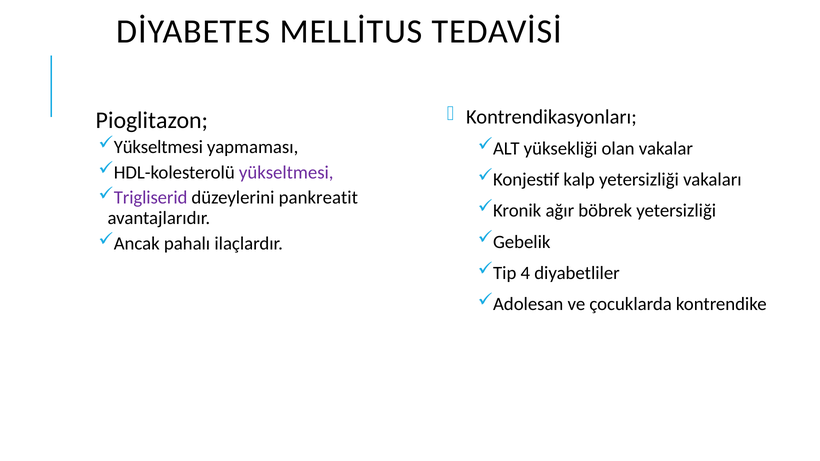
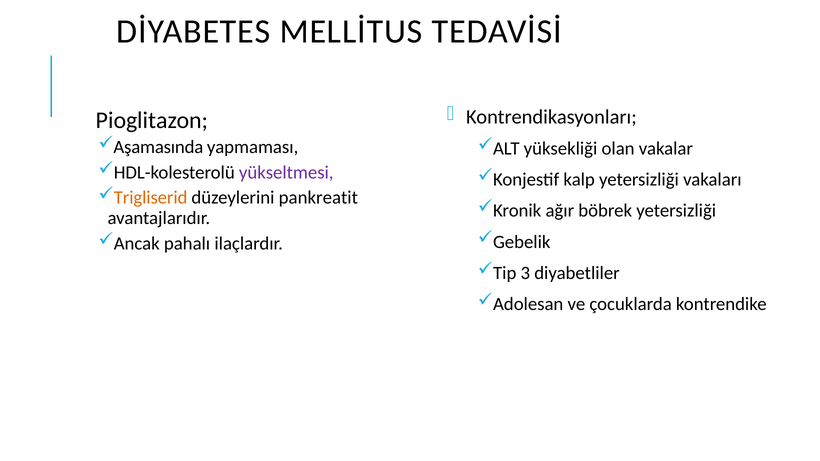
Yükseltmesi at (158, 147): Yükseltmesi -> Aşamasında
Trigliserid colour: purple -> orange
4: 4 -> 3
